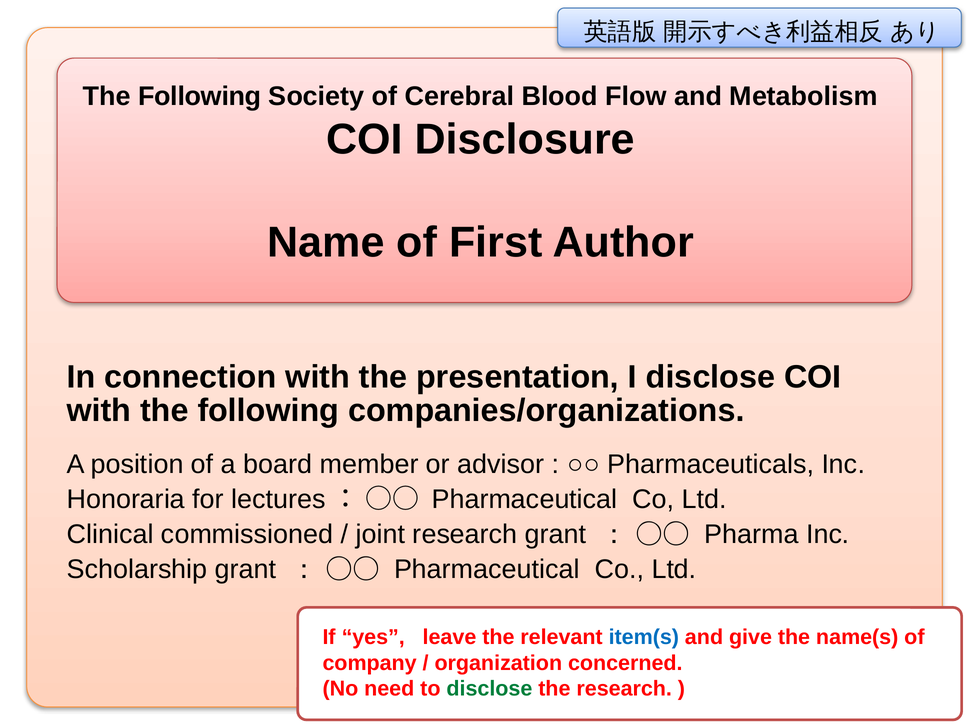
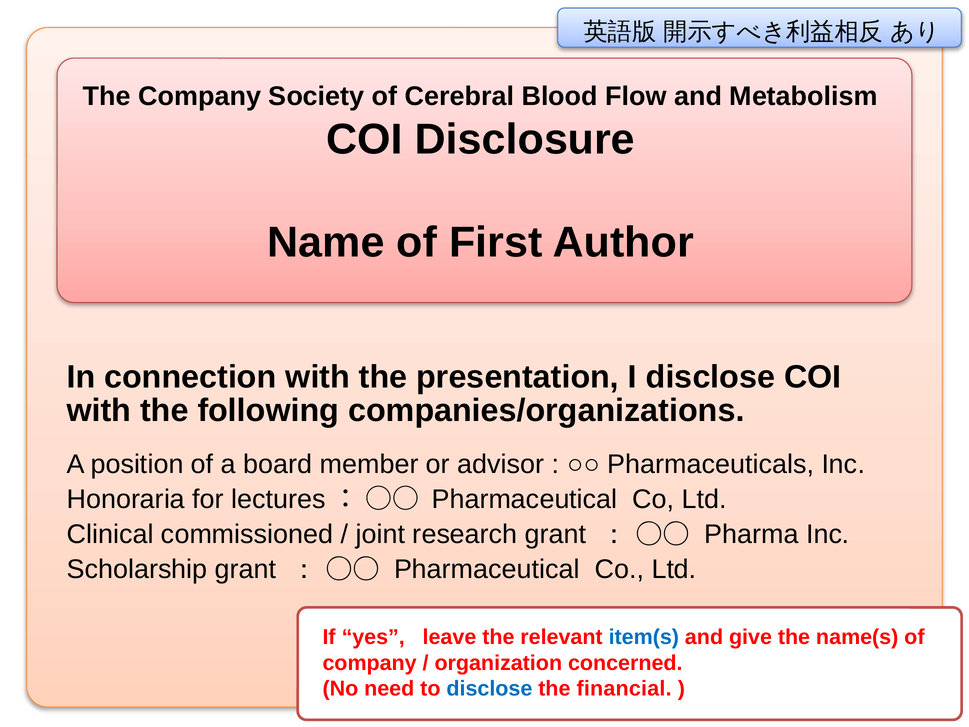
Following at (200, 96): Following -> Company
disclose at (489, 689) colour: green -> blue
the research: research -> financial
